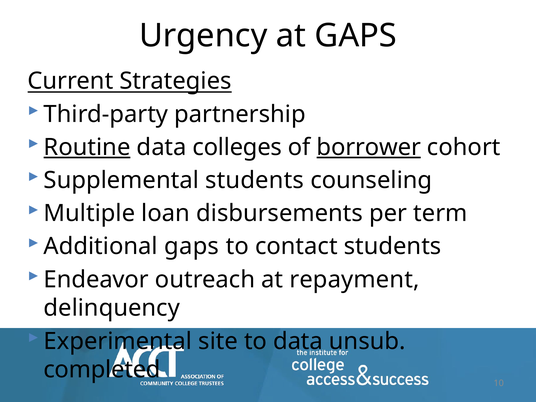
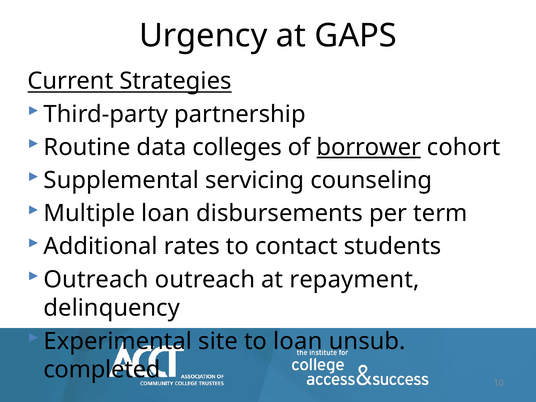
Routine underline: present -> none
Supplemental students: students -> servicing
Additional gaps: gaps -> rates
Endeavor at (96, 280): Endeavor -> Outreach
to data: data -> loan
